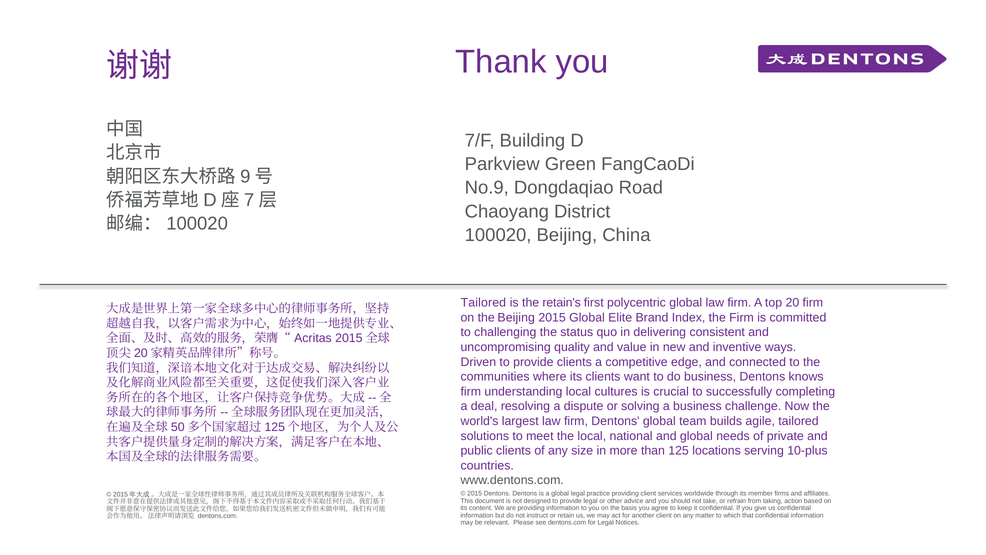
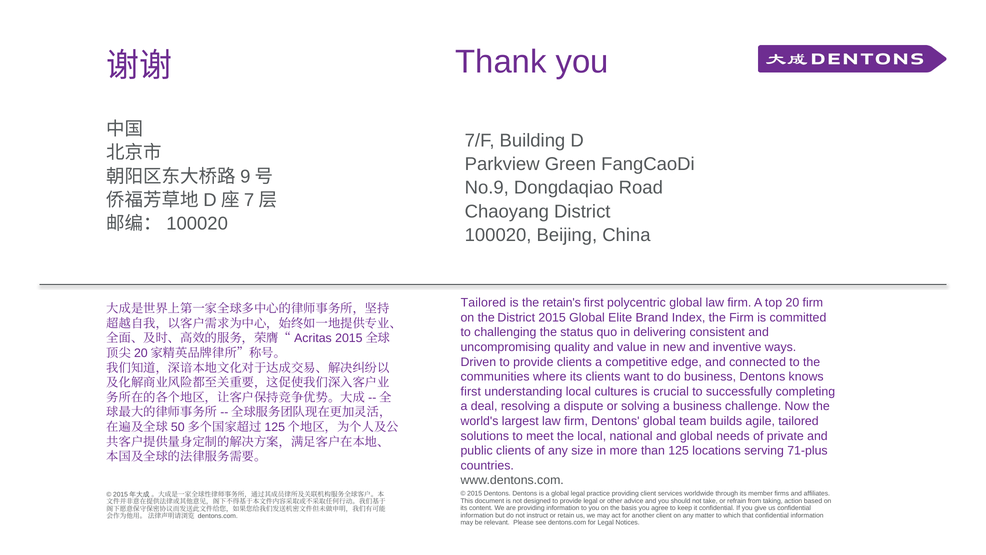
the Beijing: Beijing -> District
firm at (471, 391): firm -> first
10-plus: 10-plus -> 71-plus
